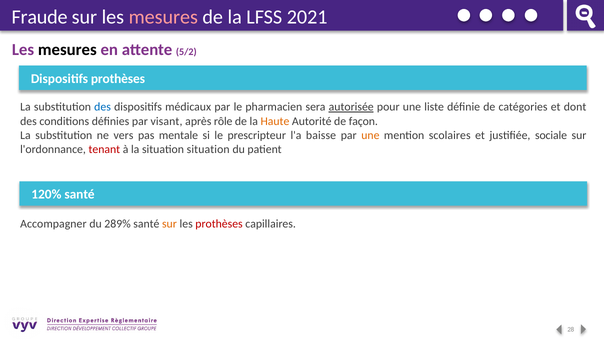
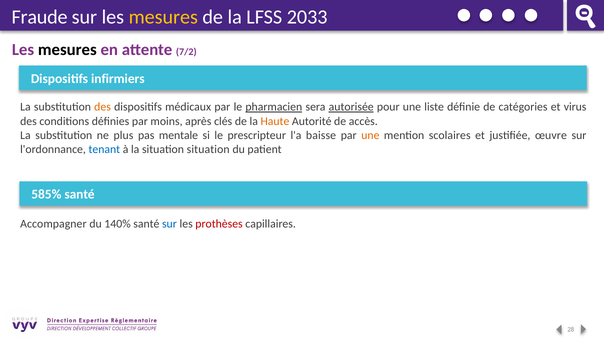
mesures at (163, 17) colour: pink -> yellow
2021: 2021 -> 2033
5/2: 5/2 -> 7/2
Dispositifs prothèses: prothèses -> infirmiers
des at (103, 107) colour: blue -> orange
pharmacien underline: none -> present
dont: dont -> virus
visant: visant -> moins
rôle: rôle -> clés
façon: façon -> accès
vers: vers -> plus
sociale: sociale -> œuvre
tenant colour: red -> blue
120%: 120% -> 585%
289%: 289% -> 140%
sur at (169, 224) colour: orange -> blue
